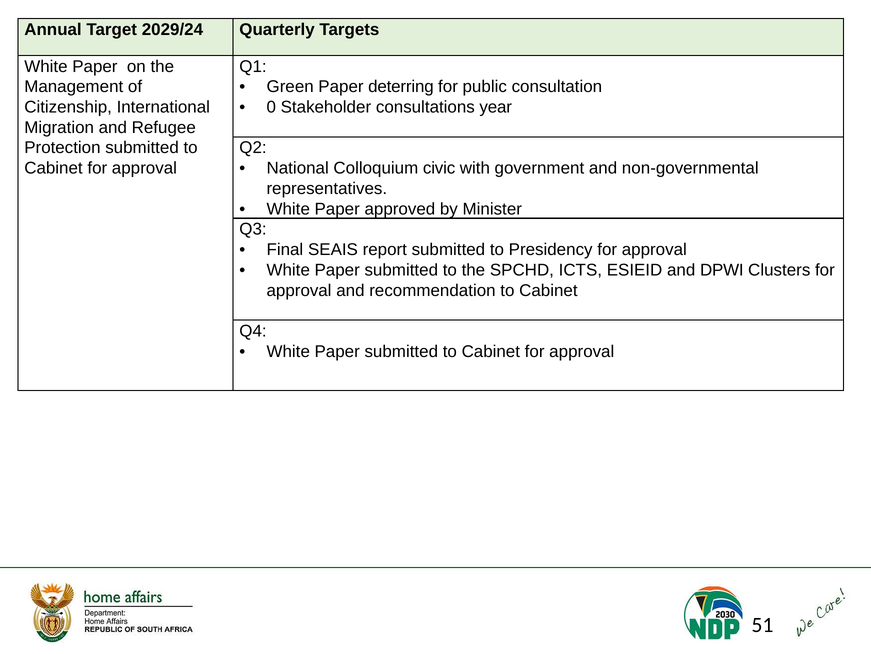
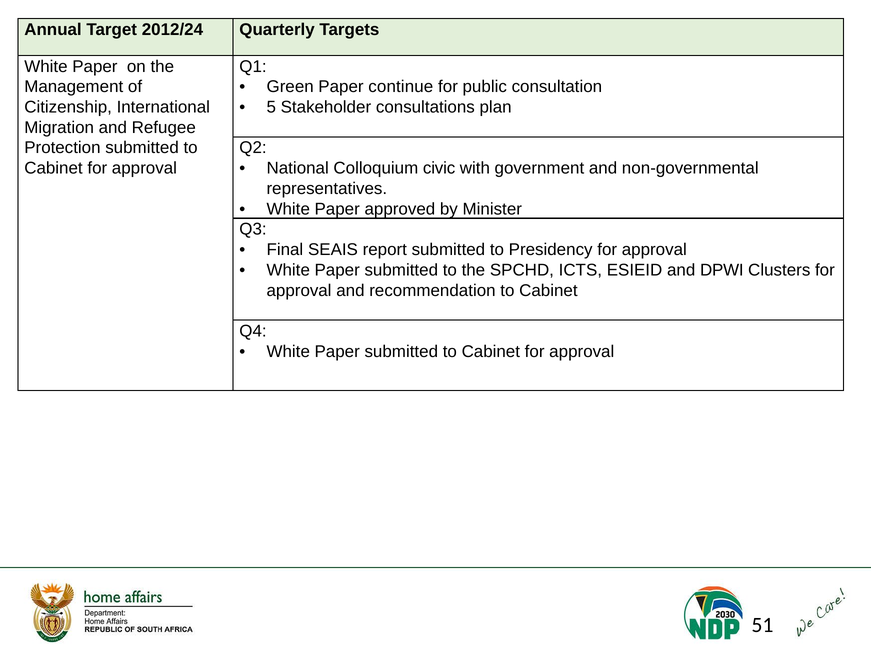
2029/24: 2029/24 -> 2012/24
deterring: deterring -> continue
0: 0 -> 5
year: year -> plan
